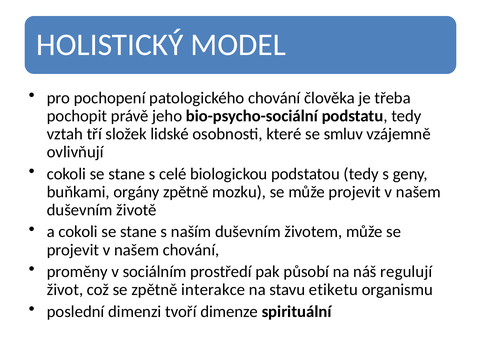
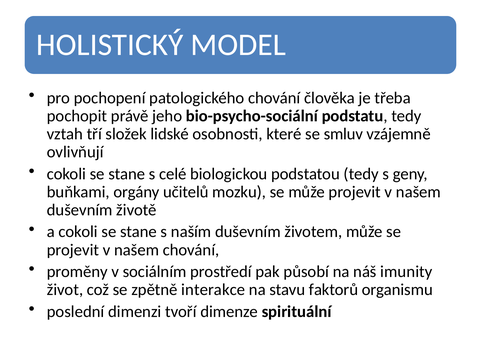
orgány zpětně: zpětně -> učitelů
regulují: regulují -> imunity
etiketu: etiketu -> faktorů
